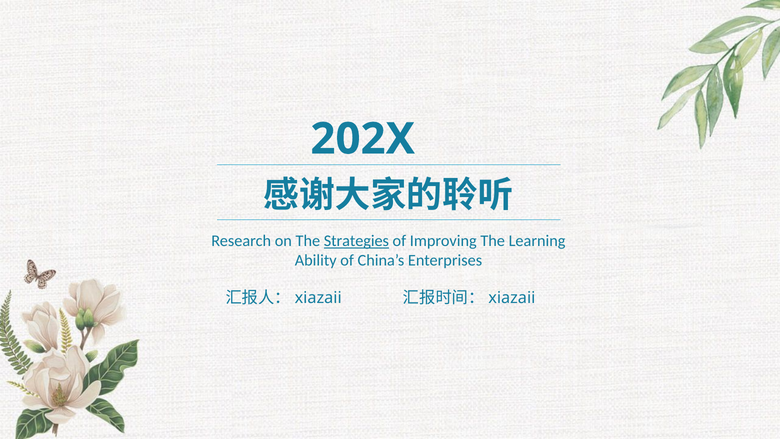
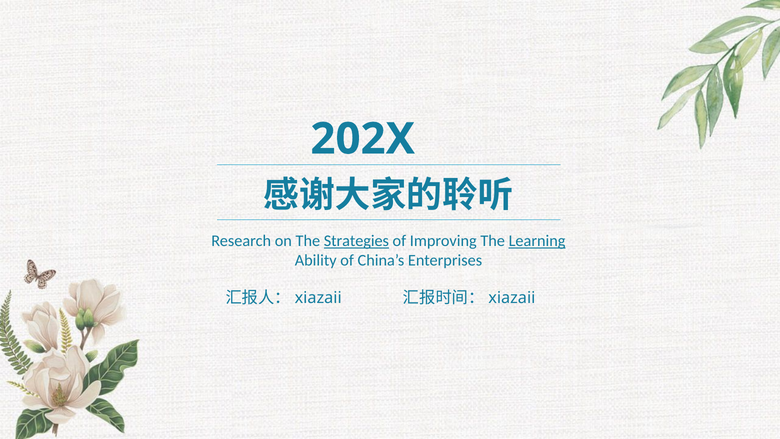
Learning underline: none -> present
